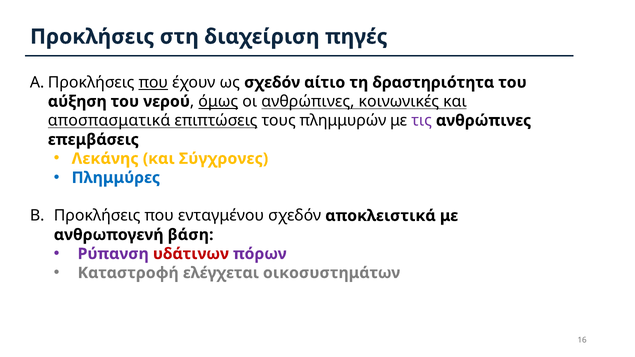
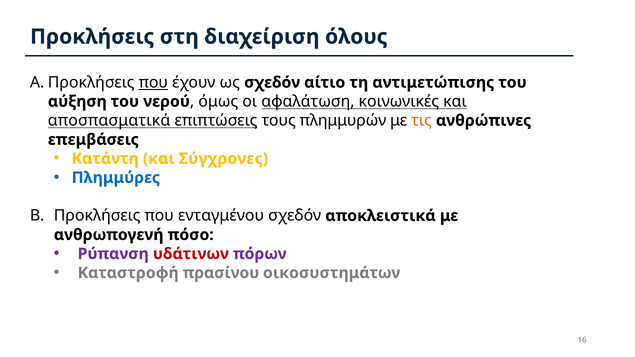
πηγές: πηγές -> όλους
δραστηριότητα: δραστηριότητα -> αντιμετώπισης
όμως underline: present -> none
οι ανθρώπινες: ανθρώπινες -> αφαλάτωση
τις colour: purple -> orange
Λεκάνης: Λεκάνης -> Κατάντη
βάση: βάση -> πόσο
ελέγχεται: ελέγχεται -> πρασίνου
